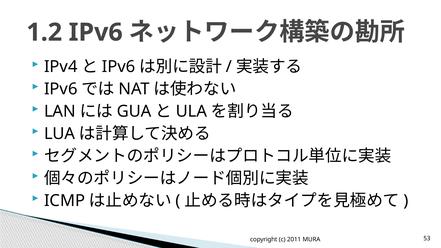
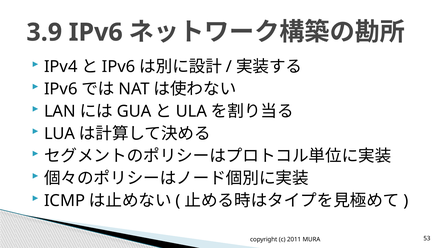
1.2: 1.2 -> 3.9
